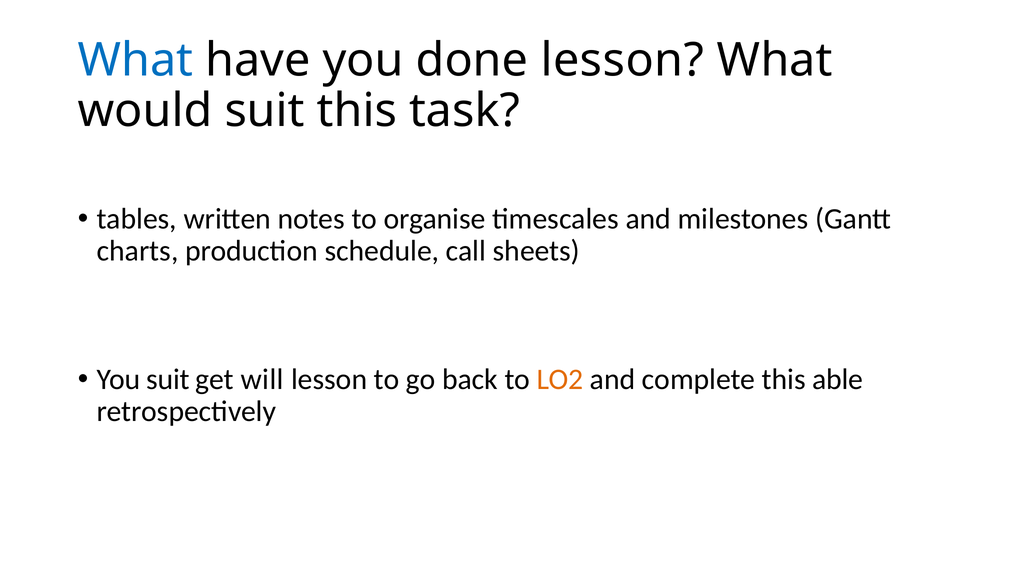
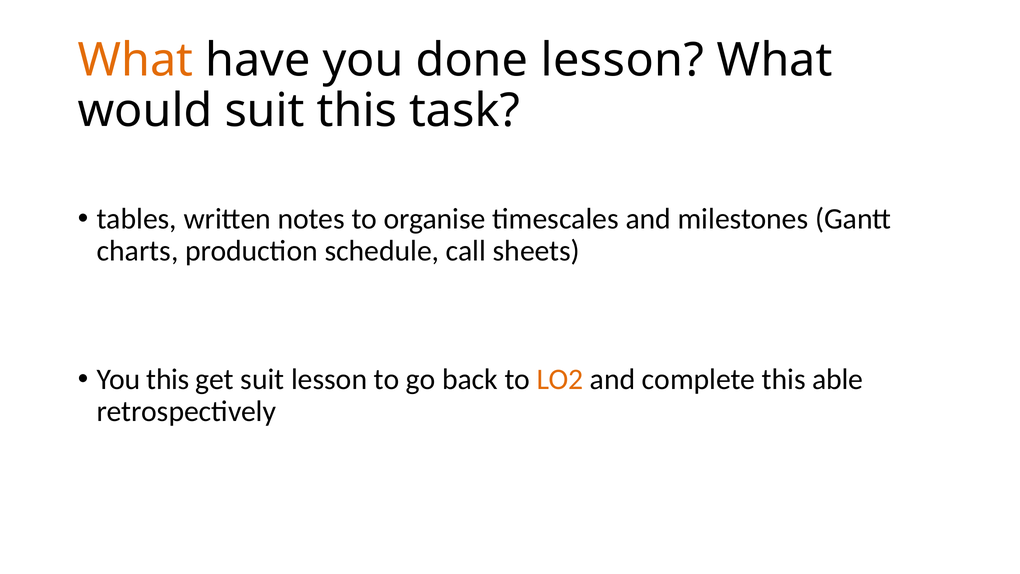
What at (135, 60) colour: blue -> orange
You suit: suit -> this
get will: will -> suit
